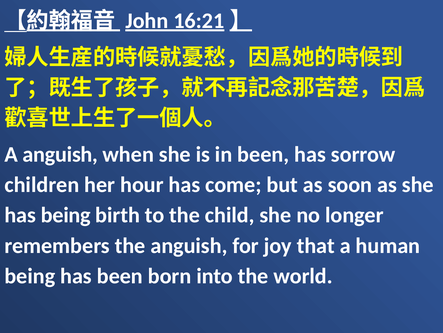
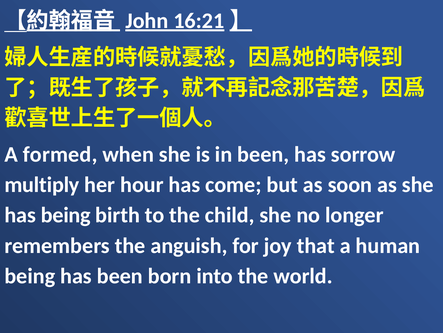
A anguish: anguish -> formed
children: children -> multiply
